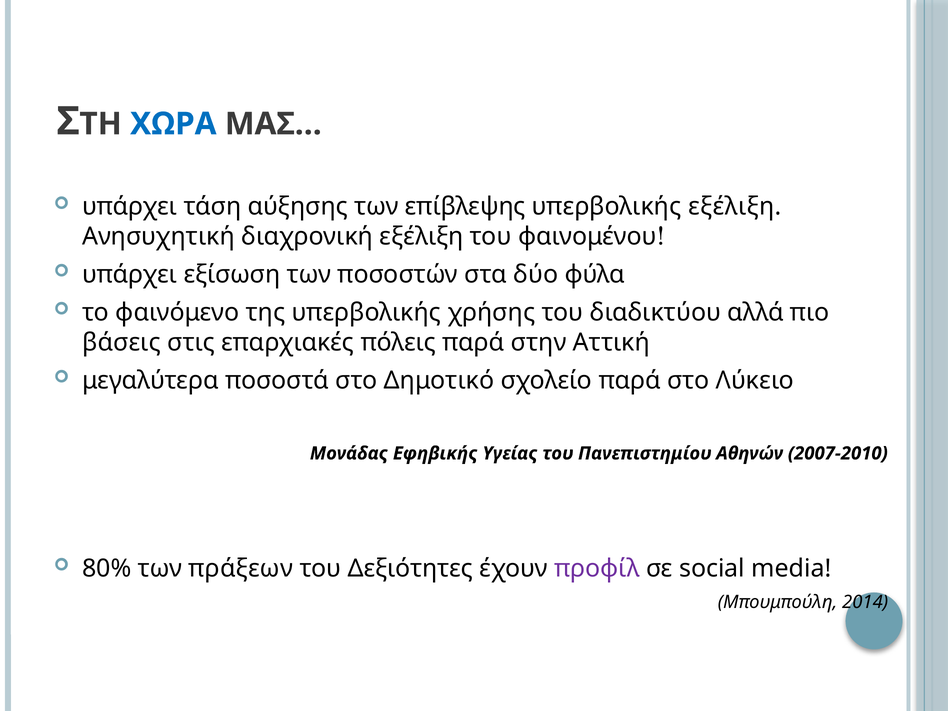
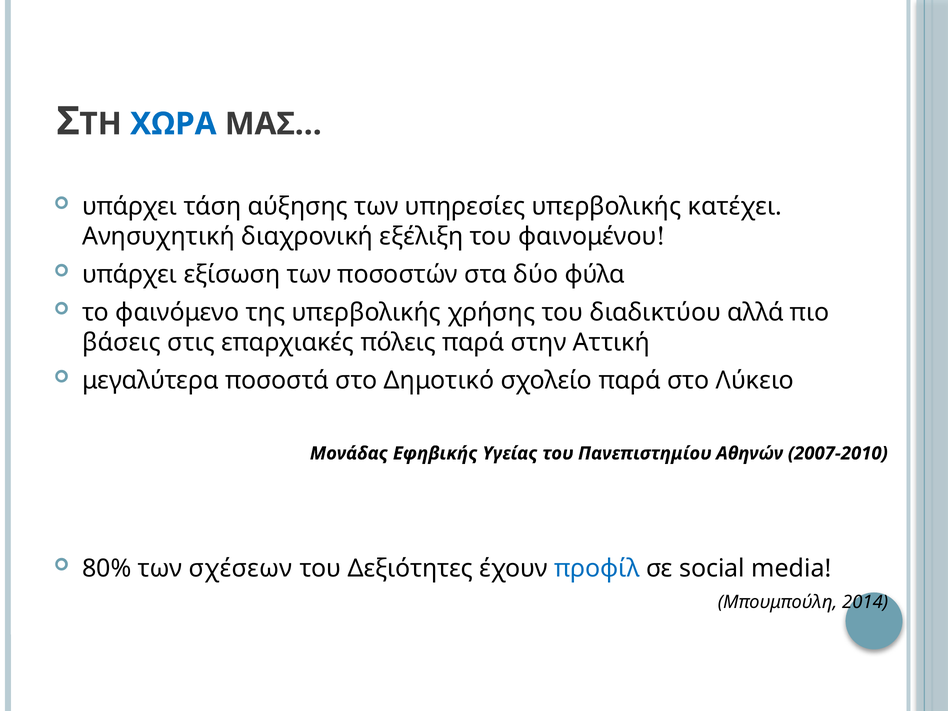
επίβλεψης: επίβλεψης -> υπηρεσίες
υπερβολικής εξέλιξη: εξέλιξη -> κατέχει
πράξεων: πράξεων -> σχέσεων
προφίλ colour: purple -> blue
